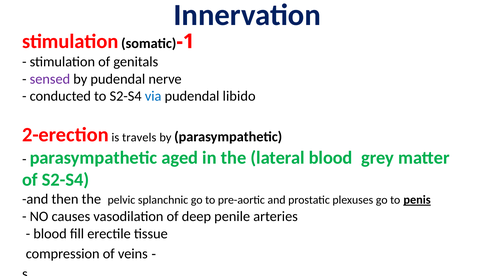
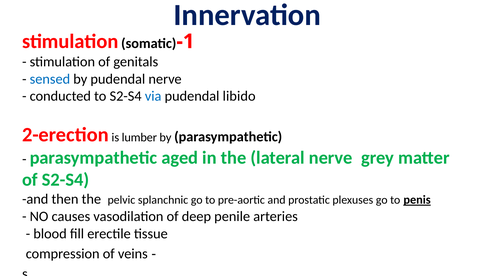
sensed colour: purple -> blue
travels: travels -> lumber
lateral blood: blood -> nerve
